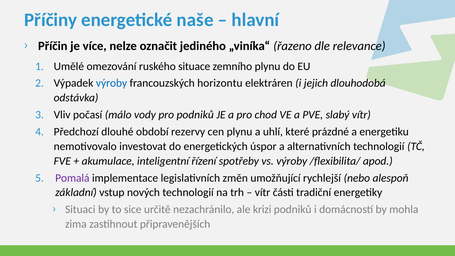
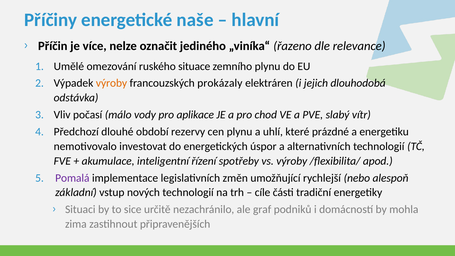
výroby at (112, 83) colour: blue -> orange
horizontu: horizontu -> prokázaly
pro podniků: podniků -> aplikace
vítr at (263, 193): vítr -> cíle
krizi: krizi -> graf
